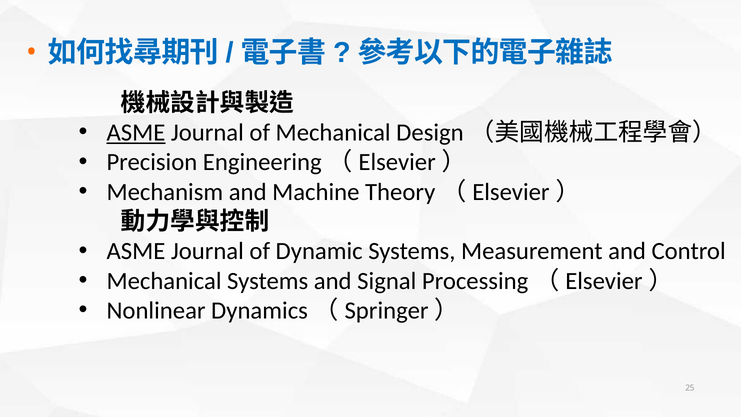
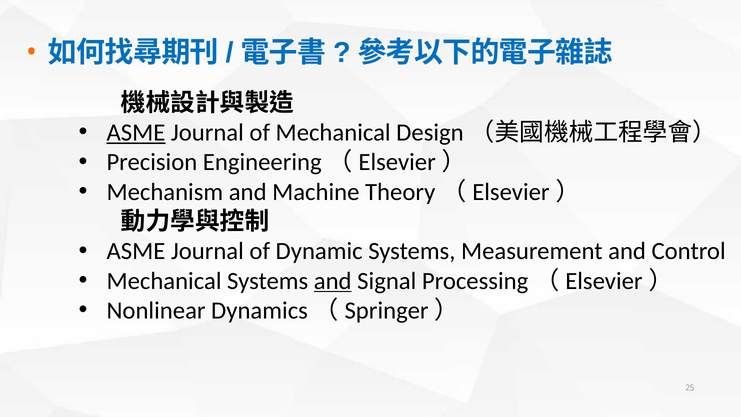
and at (333, 281) underline: none -> present
